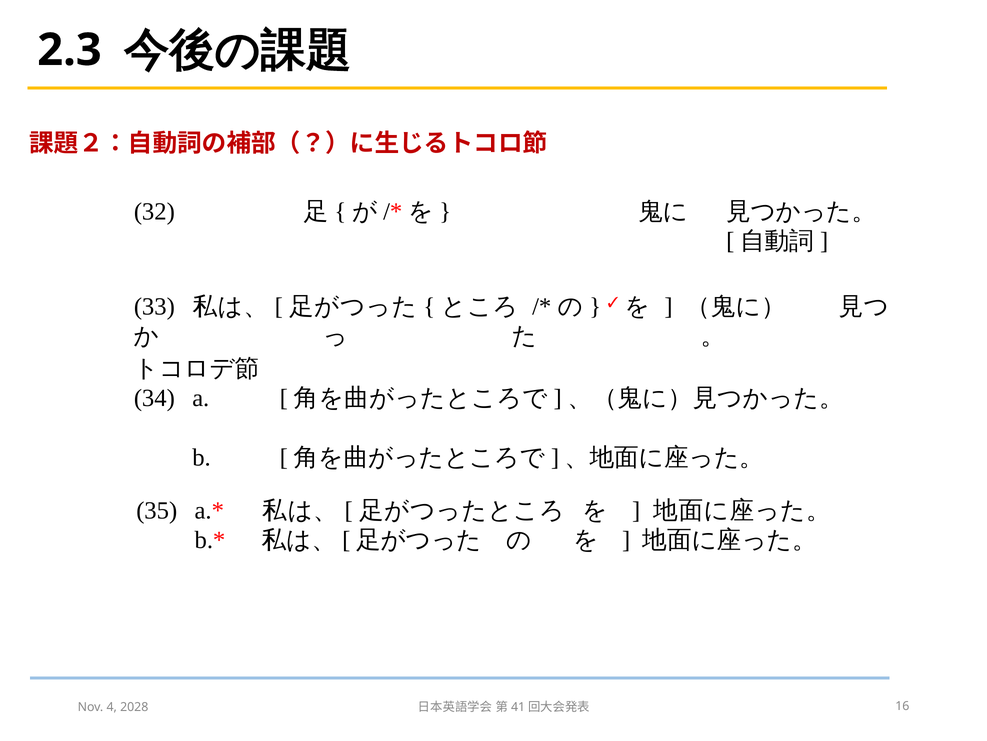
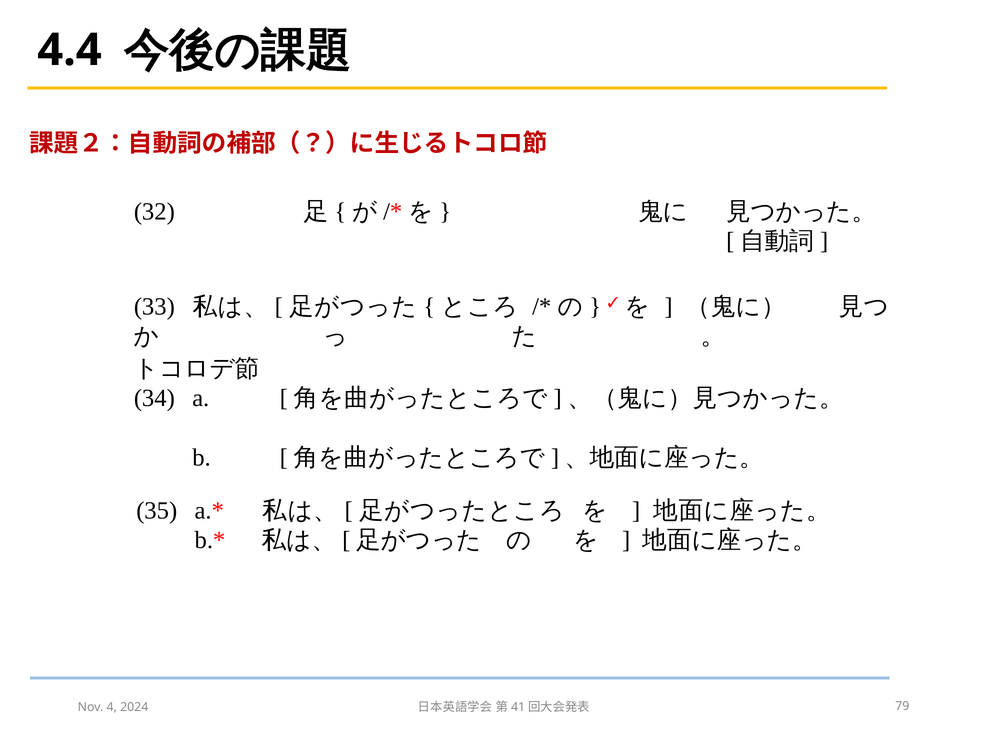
2.3: 2.3 -> 4.4
2028: 2028 -> 2024
16: 16 -> 79
